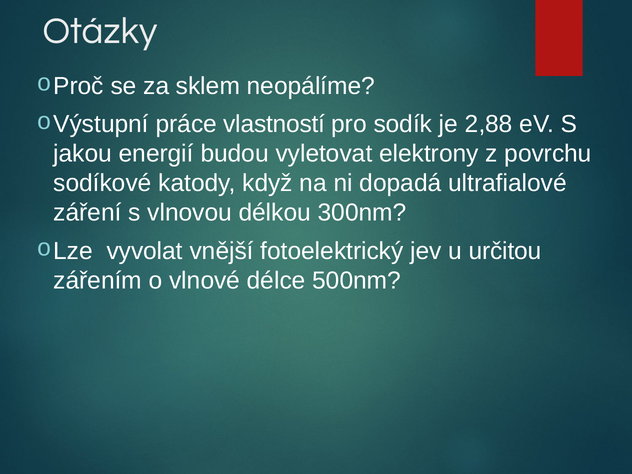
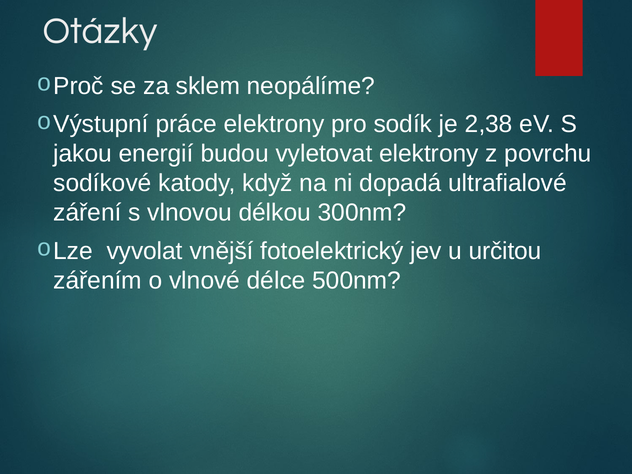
práce vlastností: vlastností -> elektrony
2,88: 2,88 -> 2,38
